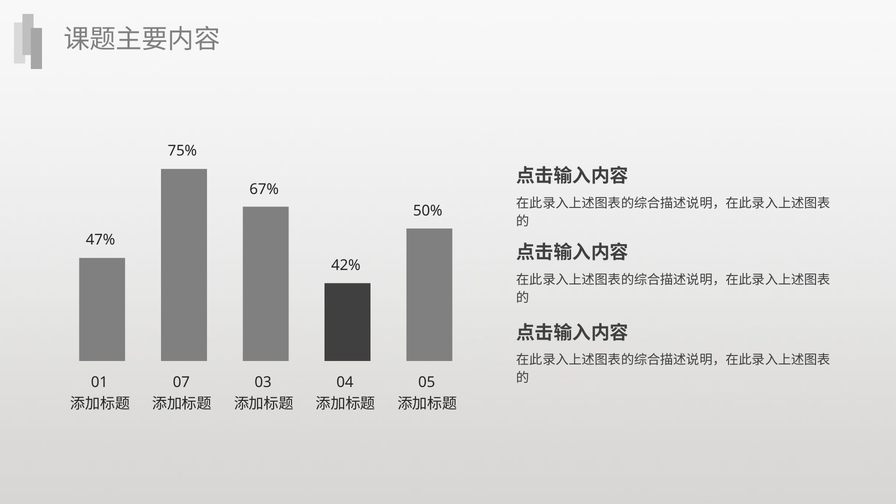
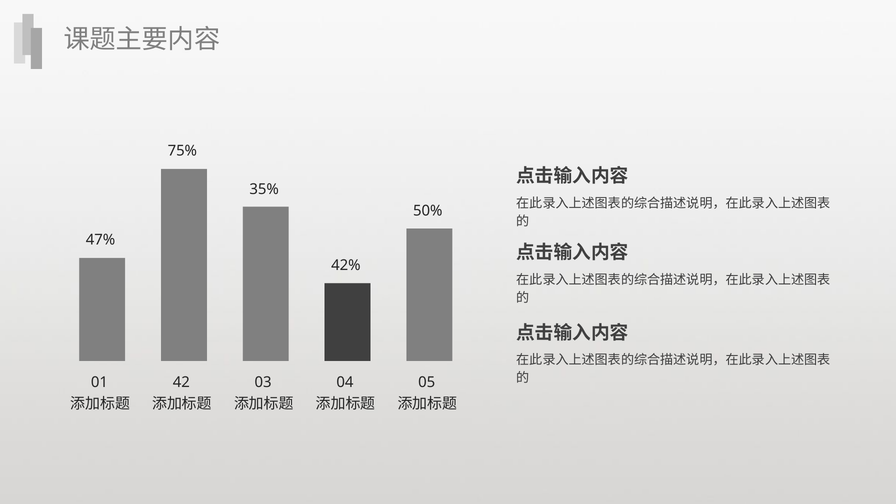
67%: 67% -> 35%
07: 07 -> 42
